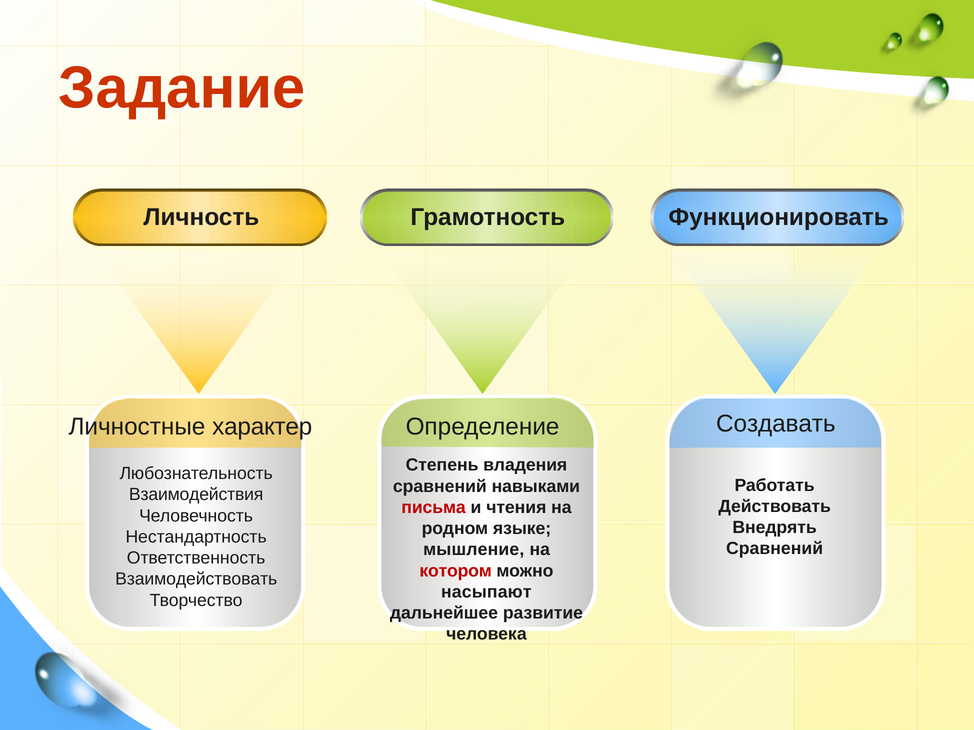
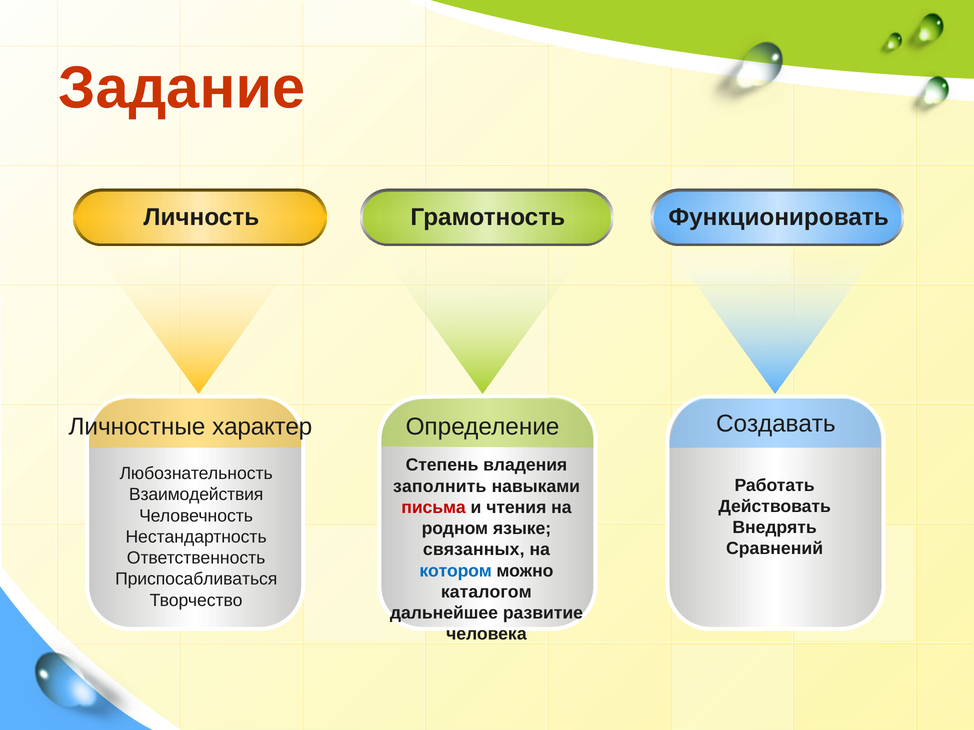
сравнений at (440, 487): сравнений -> заполнить
мышление: мышление -> связанных
котором colour: red -> blue
Взаимодействовать: Взаимодействовать -> Приспосабливаться
насыпают: насыпают -> каталогом
